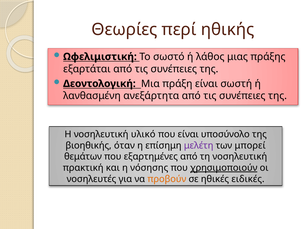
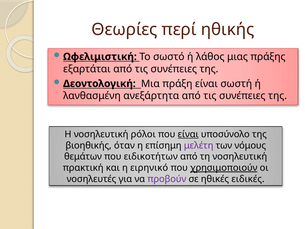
υλικό: υλικό -> ρόλοι
είναι at (188, 134) underline: none -> present
μπορεί: μπορεί -> νόμους
εξαρτημένες: εξαρτημένες -> ειδικοτήτων
νόσησης: νόσησης -> ειρηνικό
προβούν colour: orange -> purple
